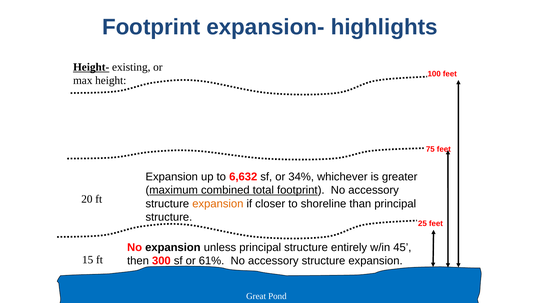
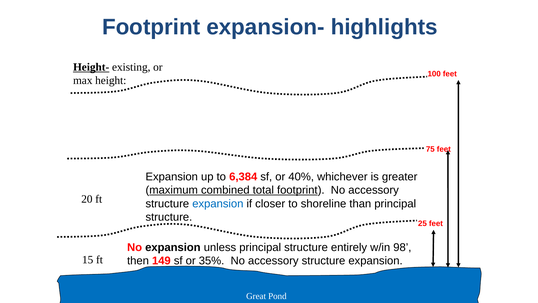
6,632: 6,632 -> 6,384
34%: 34% -> 40%
expansion at (218, 203) colour: orange -> blue
45: 45 -> 98
300: 300 -> 149
61%: 61% -> 35%
